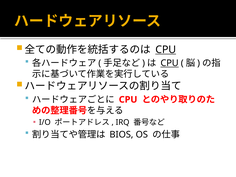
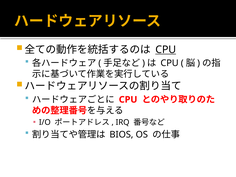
CPU at (170, 63) underline: present -> none
